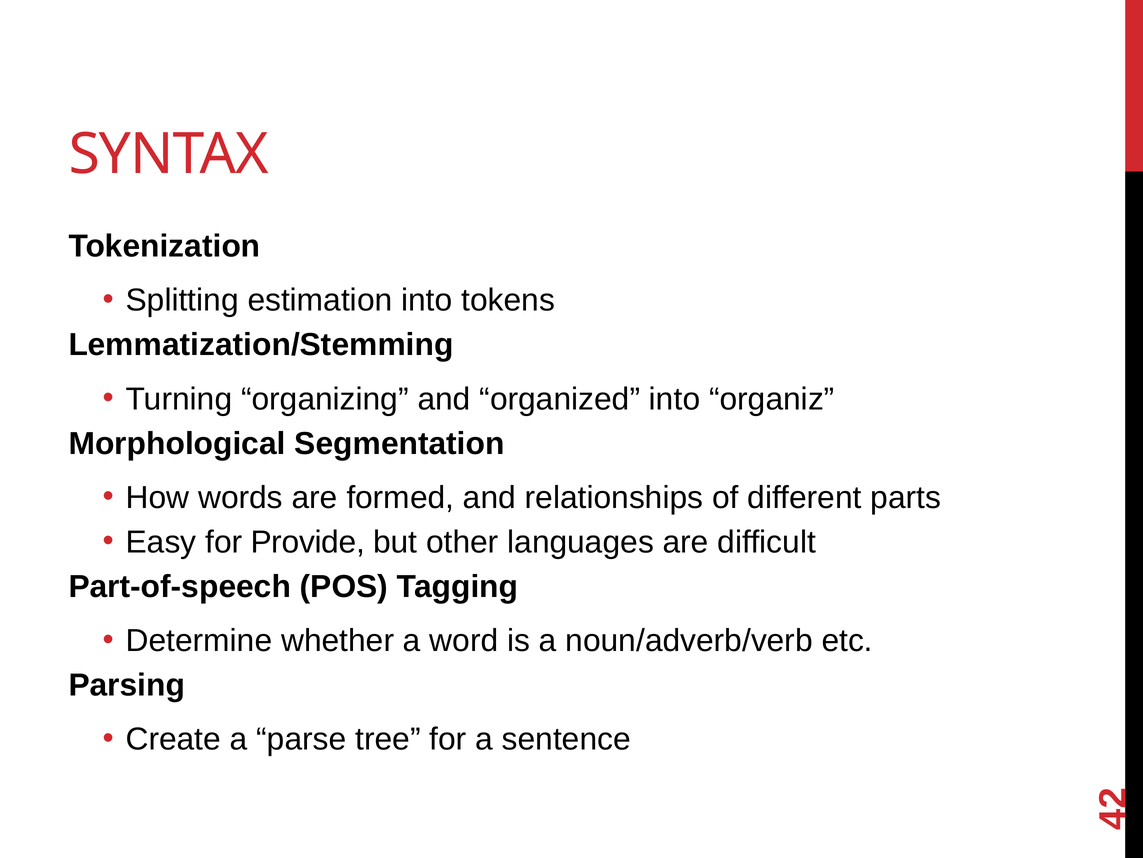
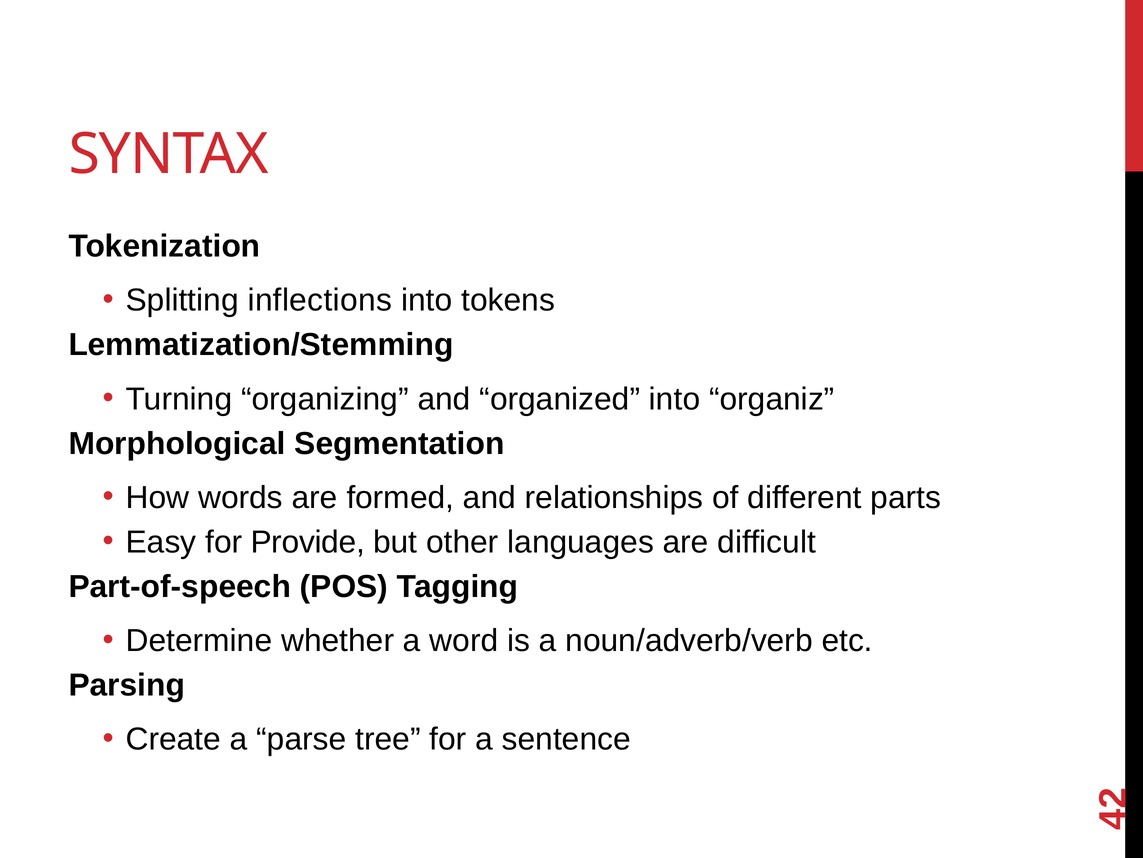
estimation: estimation -> inflections
